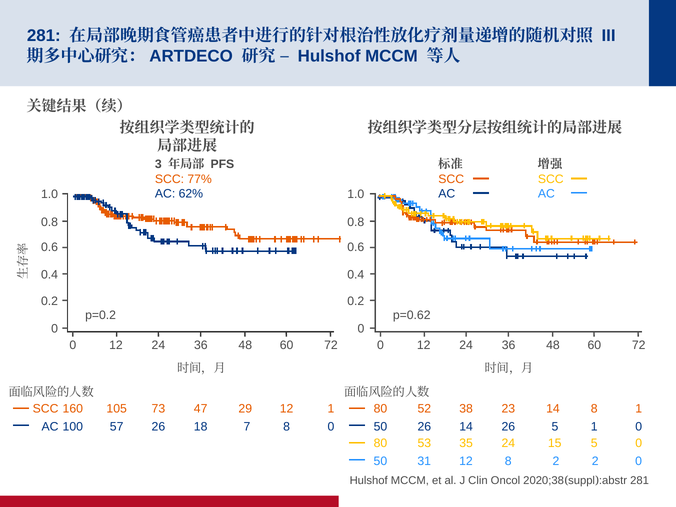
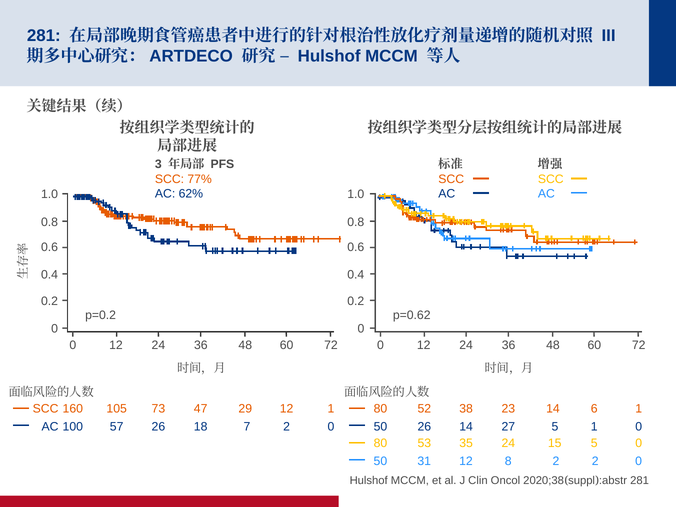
14 8: 8 -> 6
14 26: 26 -> 27
7 8: 8 -> 2
